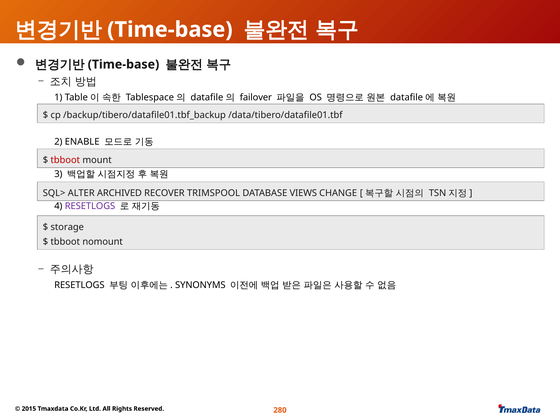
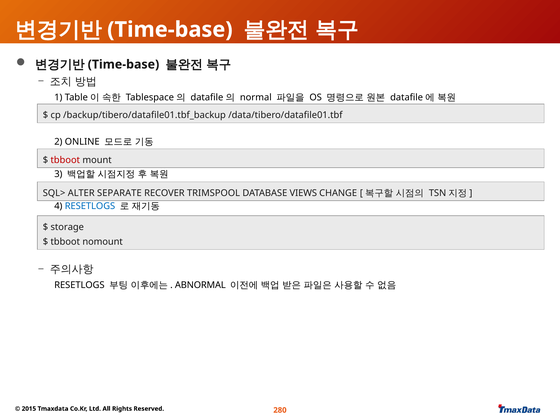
failover: failover -> normal
ENABLE: ENABLE -> ONLINE
ARCHIVED: ARCHIVED -> SEPARATE
RESETLOGS at (90, 206) colour: purple -> blue
SYNONYMS: SYNONYMS -> ABNORMAL
